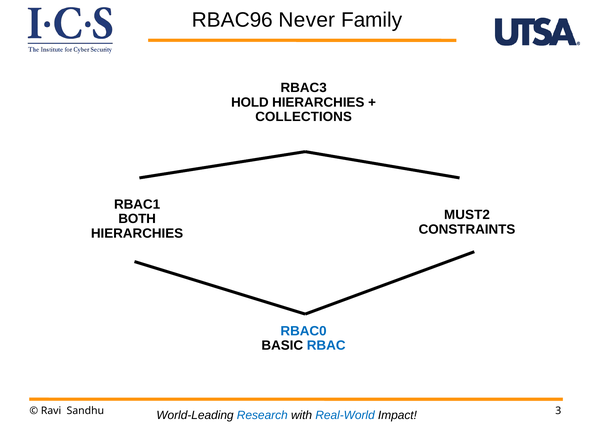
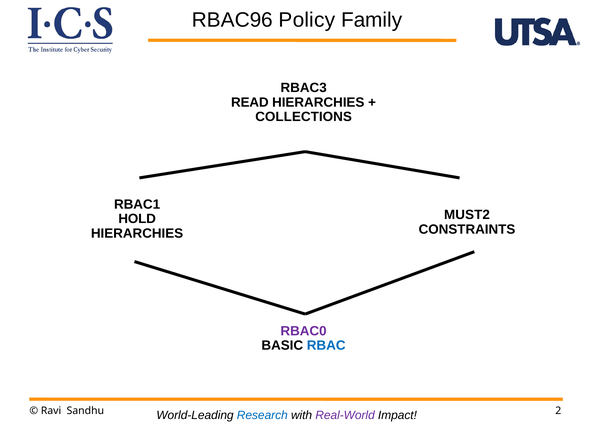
Never: Never -> Policy
HOLD: HOLD -> READ
BOTH: BOTH -> HOLD
RBAC0 colour: blue -> purple
3: 3 -> 2
Real-World colour: blue -> purple
